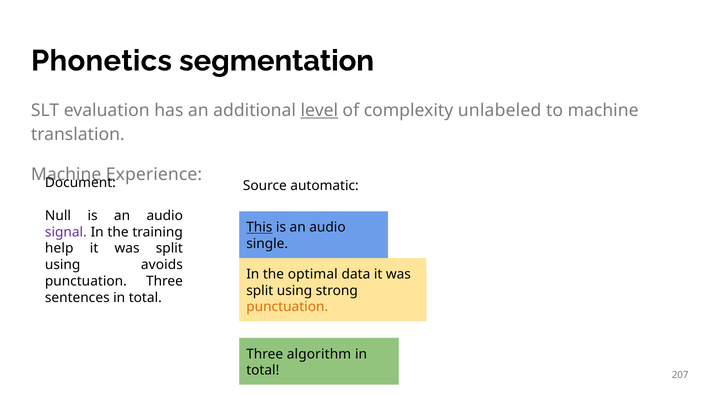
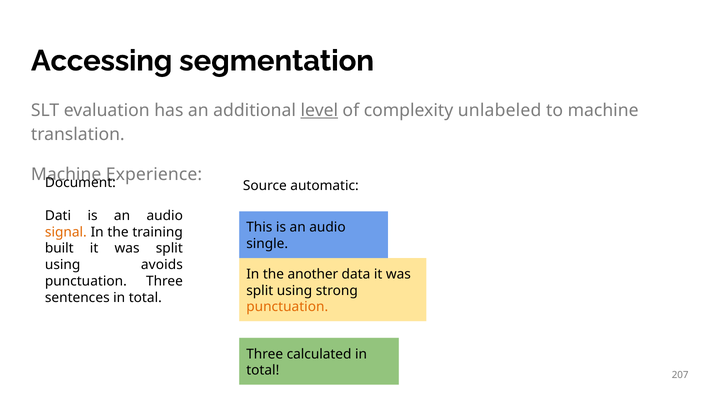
Phonetics: Phonetics -> Accessing
Null: Null -> Dati
This underline: present -> none
signal colour: purple -> orange
help: help -> built
optimal: optimal -> another
algorithm: algorithm -> calculated
